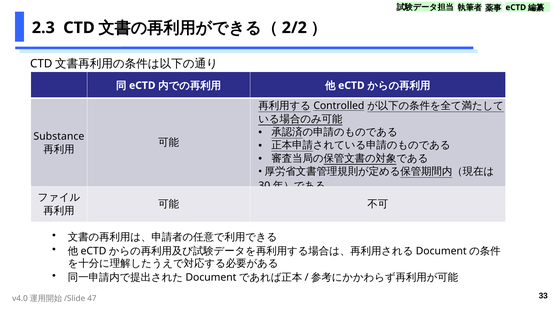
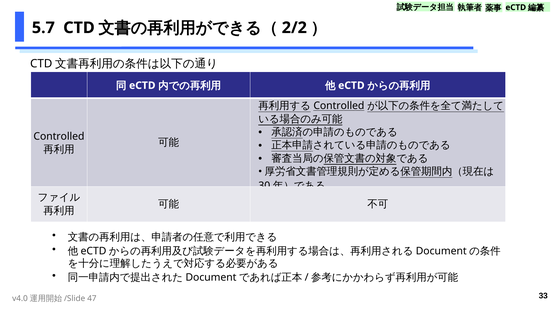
2.3: 2.3 -> 5.7
Substance at (59, 136): Substance -> Controlled
